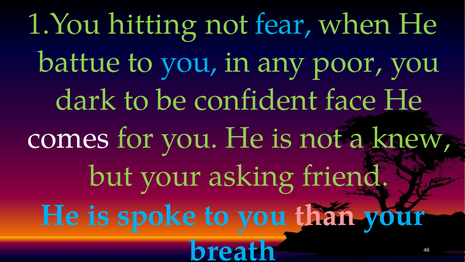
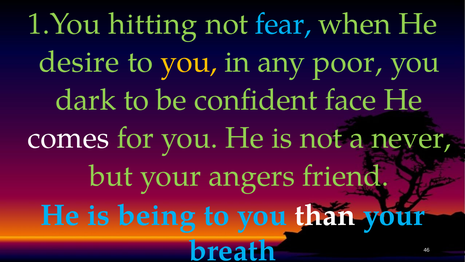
battue: battue -> desire
you at (189, 62) colour: light blue -> yellow
knew: knew -> never
asking: asking -> angers
spoke: spoke -> being
than colour: pink -> white
